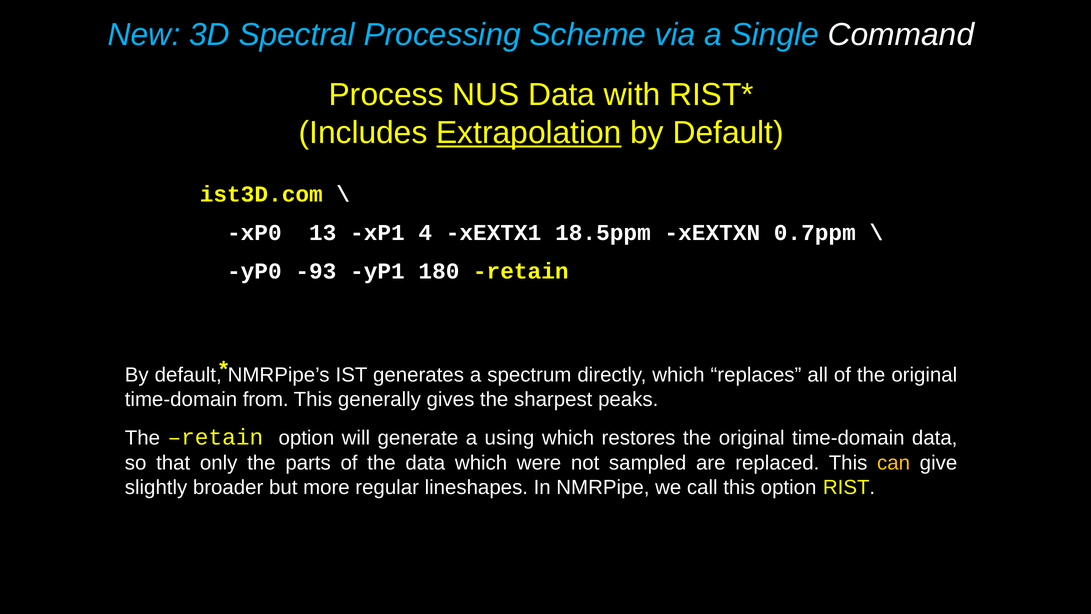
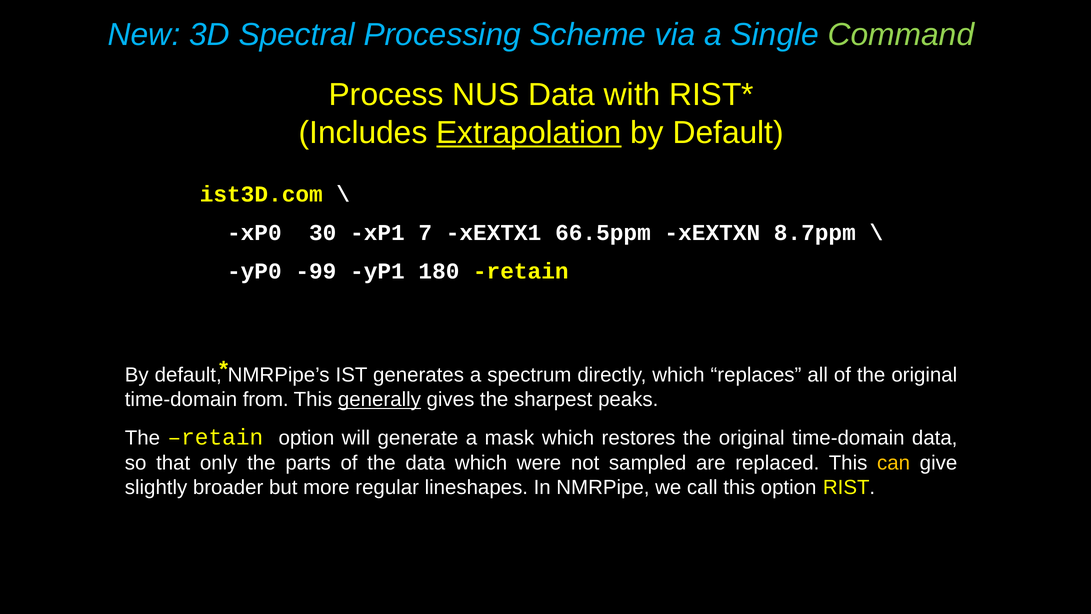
Command colour: white -> light green
13: 13 -> 30
4: 4 -> 7
18.5ppm: 18.5ppm -> 66.5ppm
0.7ppm: 0.7ppm -> 8.7ppm
-93: -93 -> -99
generally underline: none -> present
using: using -> mask
